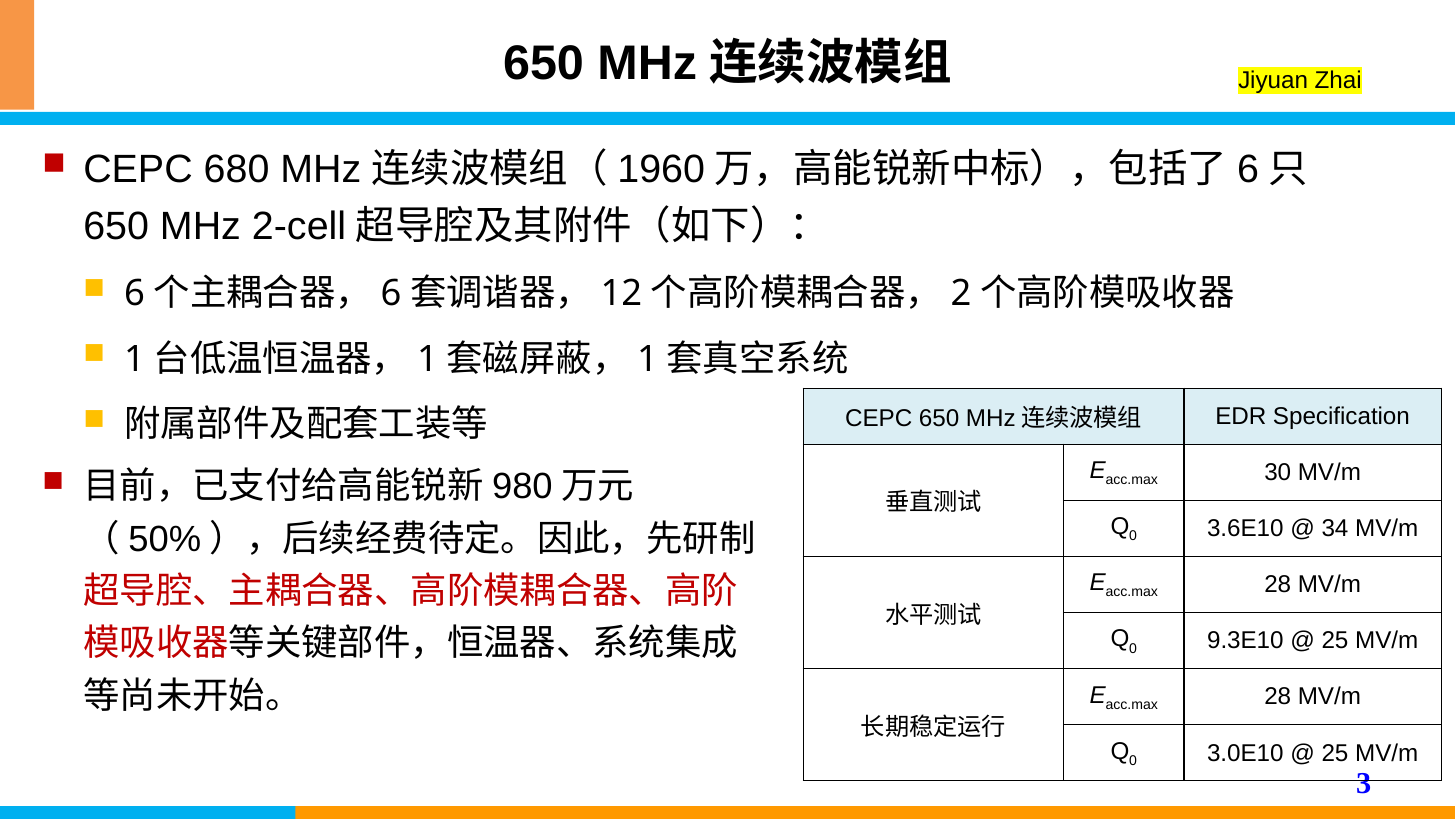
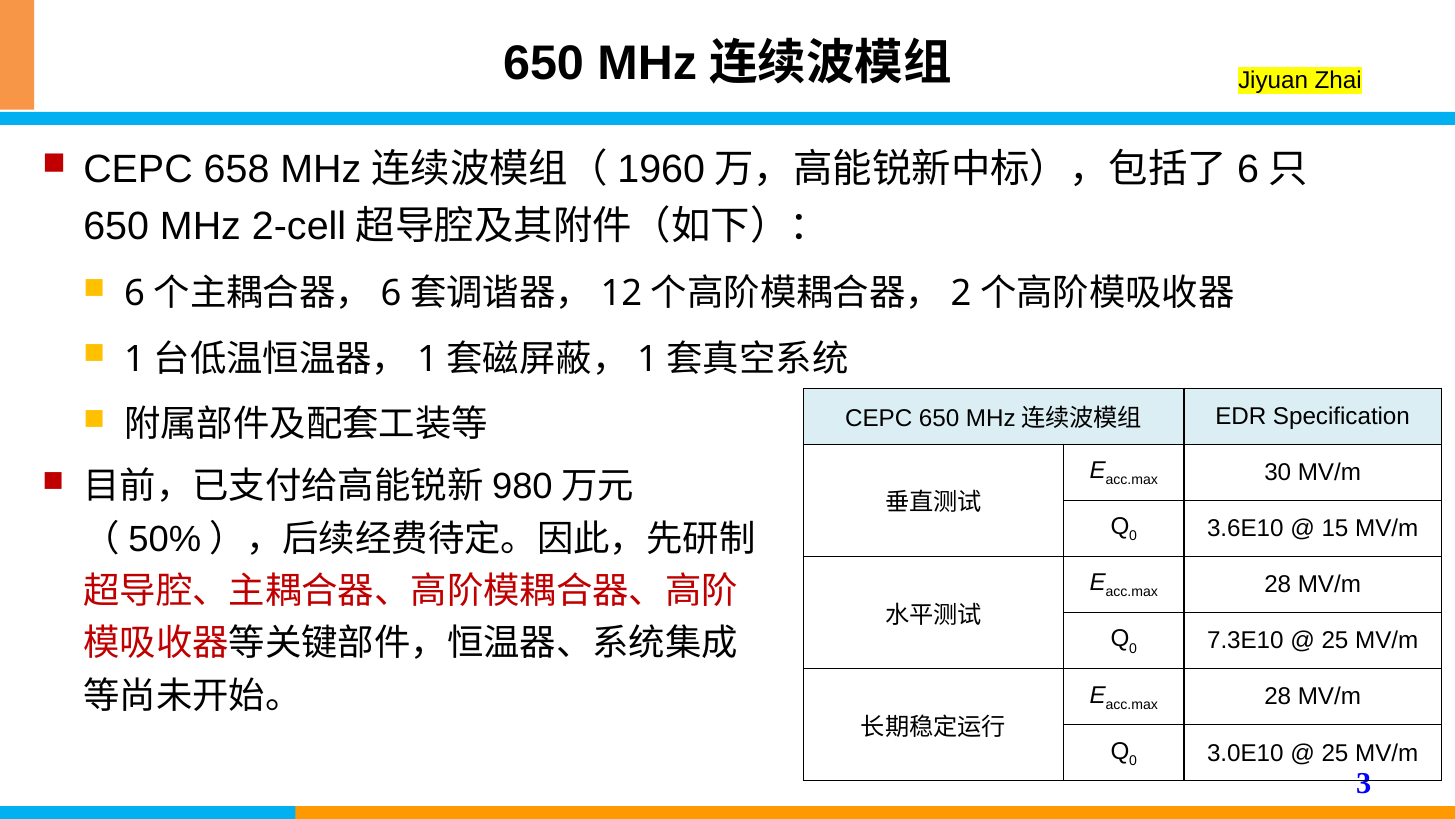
680: 680 -> 658
34: 34 -> 15
9.3E10: 9.3E10 -> 7.3E10
